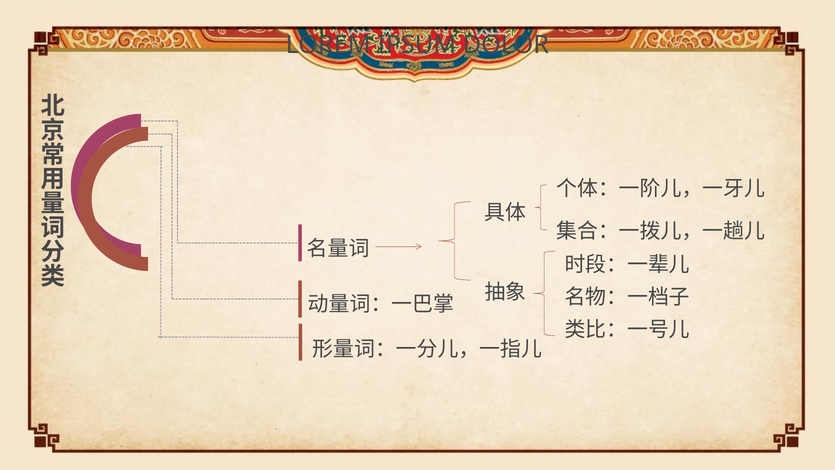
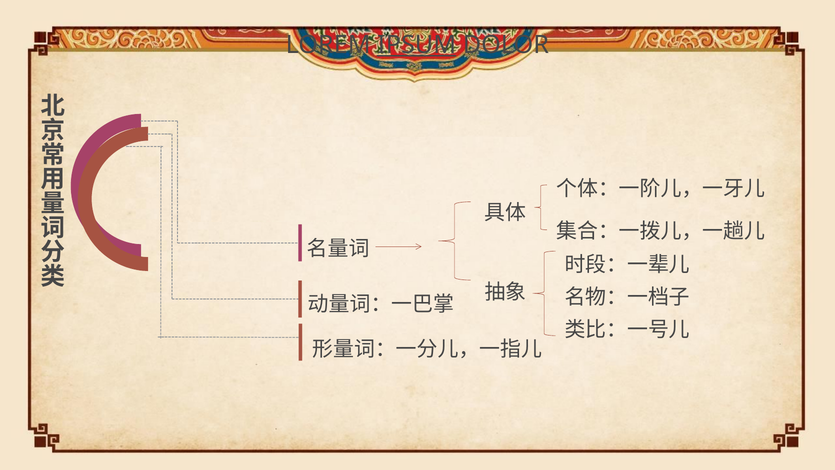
IPSUM underline: none -> present
